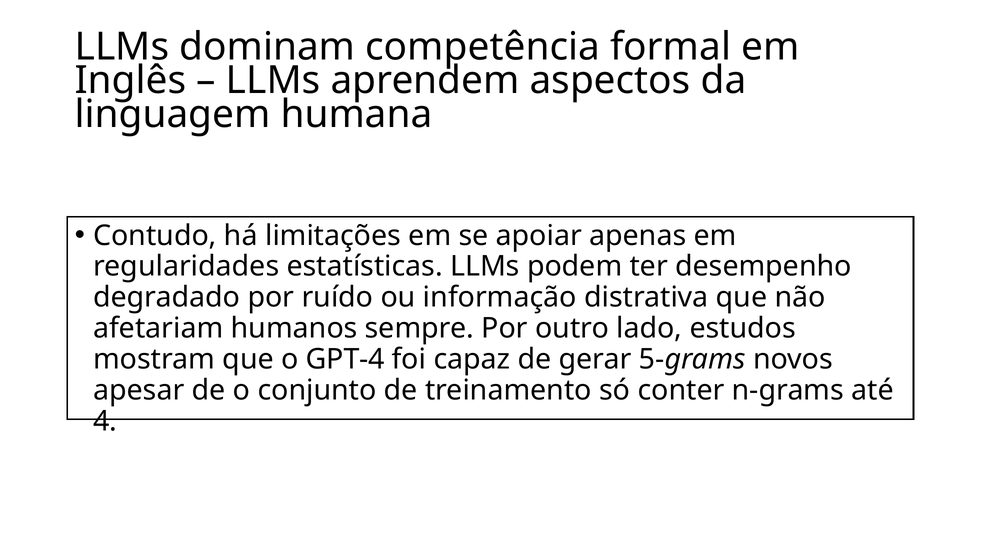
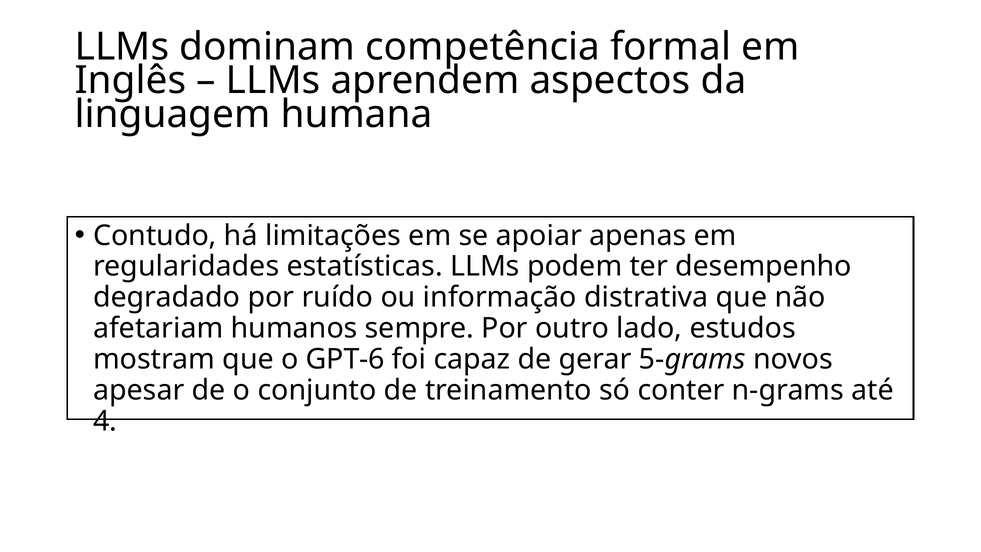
GPT-4: GPT-4 -> GPT-6
